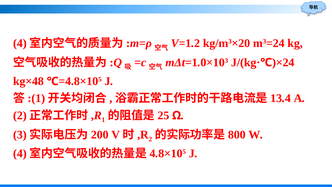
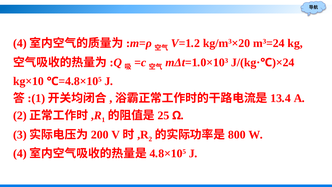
kg×48: kg×48 -> kg×10
